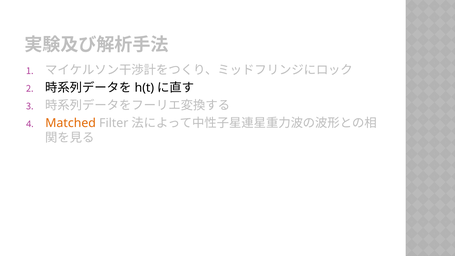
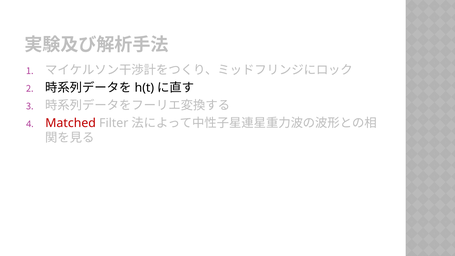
Matched colour: orange -> red
